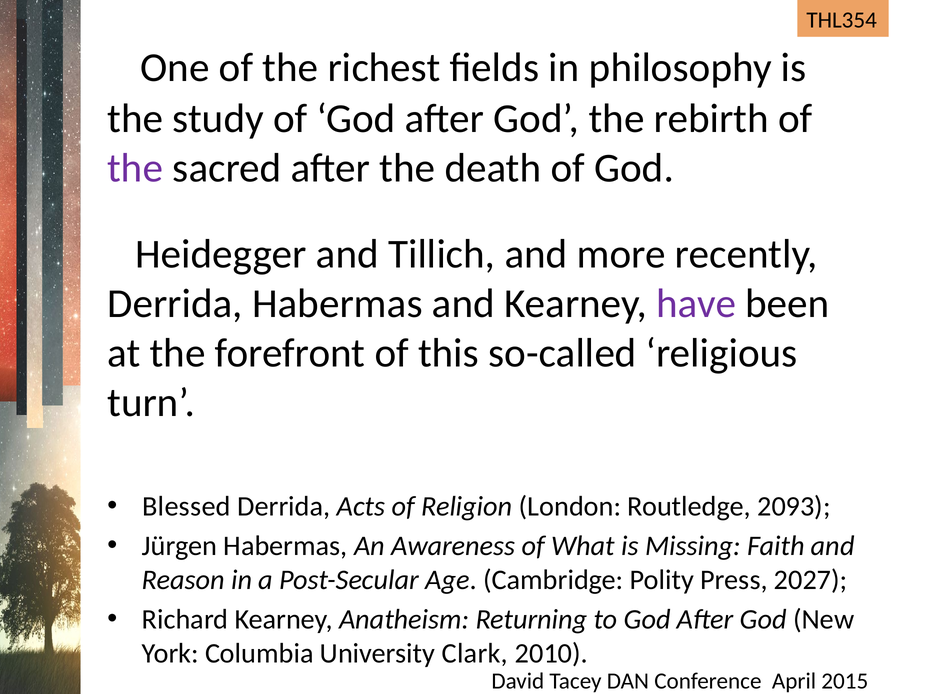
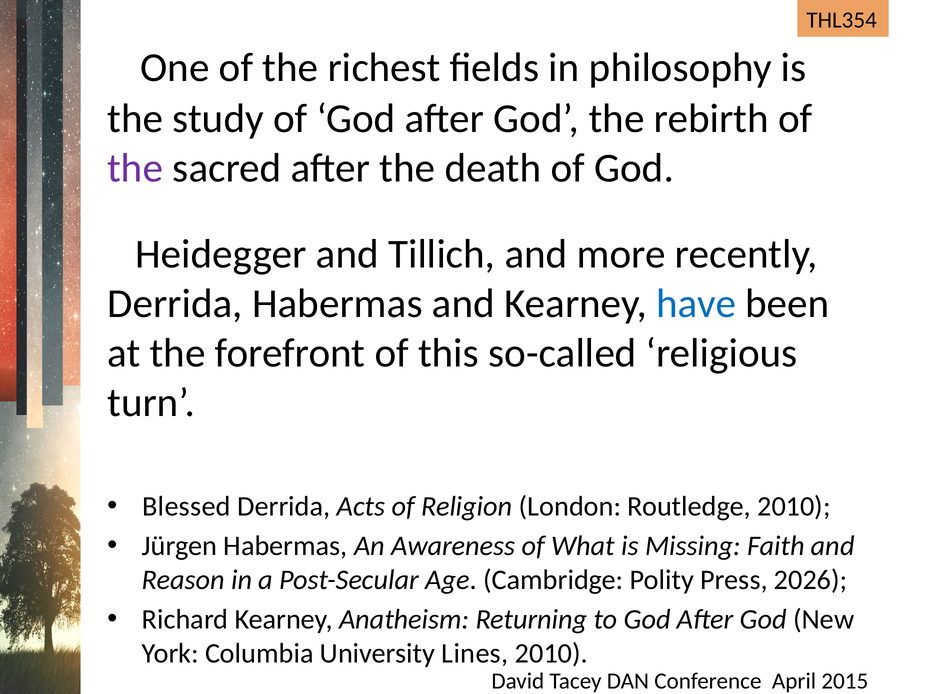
have colour: purple -> blue
Routledge 2093: 2093 -> 2010
2027: 2027 -> 2026
Clark: Clark -> Lines
